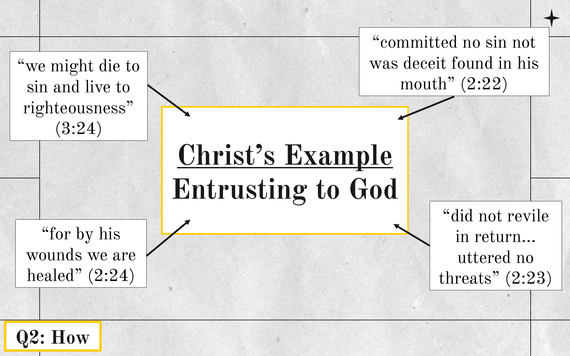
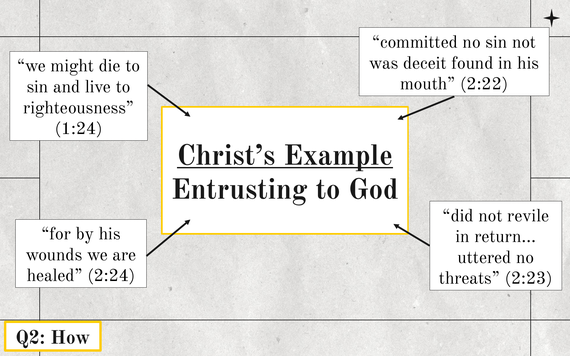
3:24: 3:24 -> 1:24
